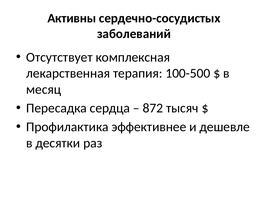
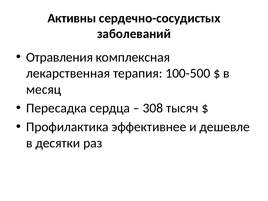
Отсутствует: Отсутствует -> Отравления
872: 872 -> 308
